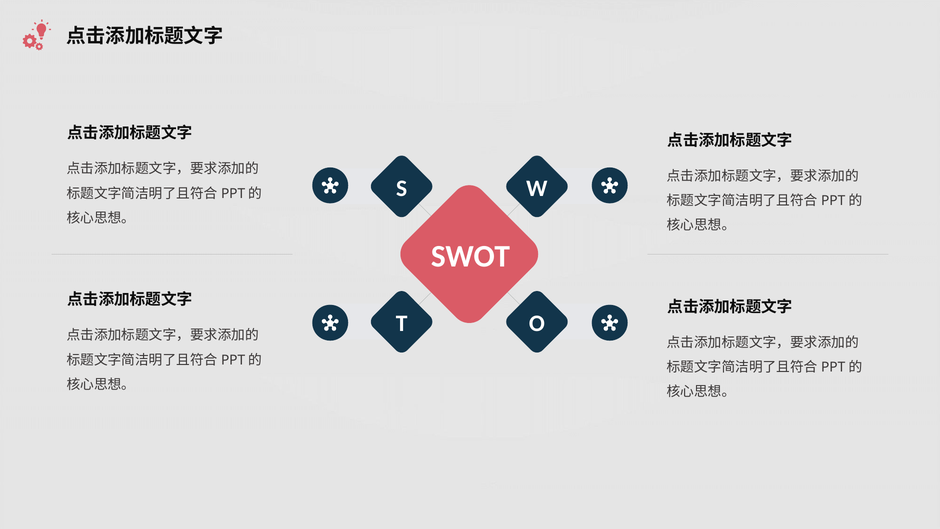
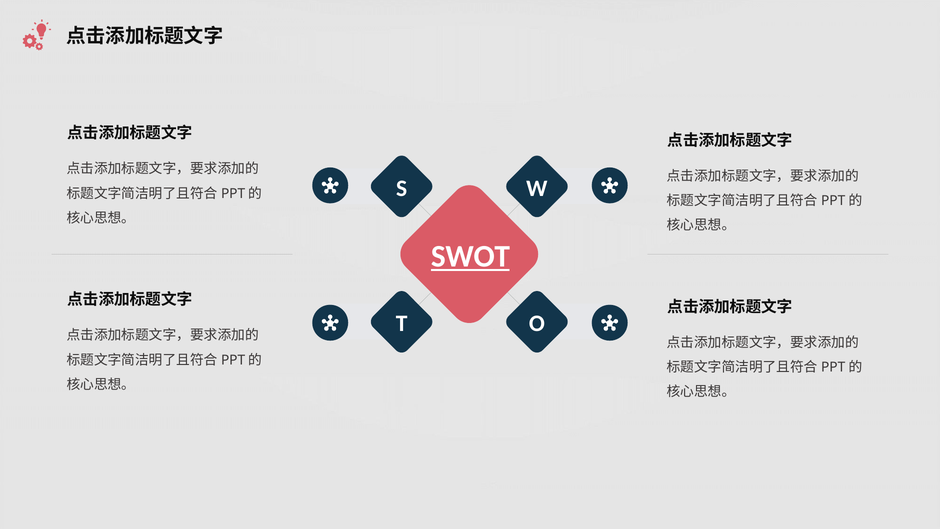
SWOT underline: none -> present
